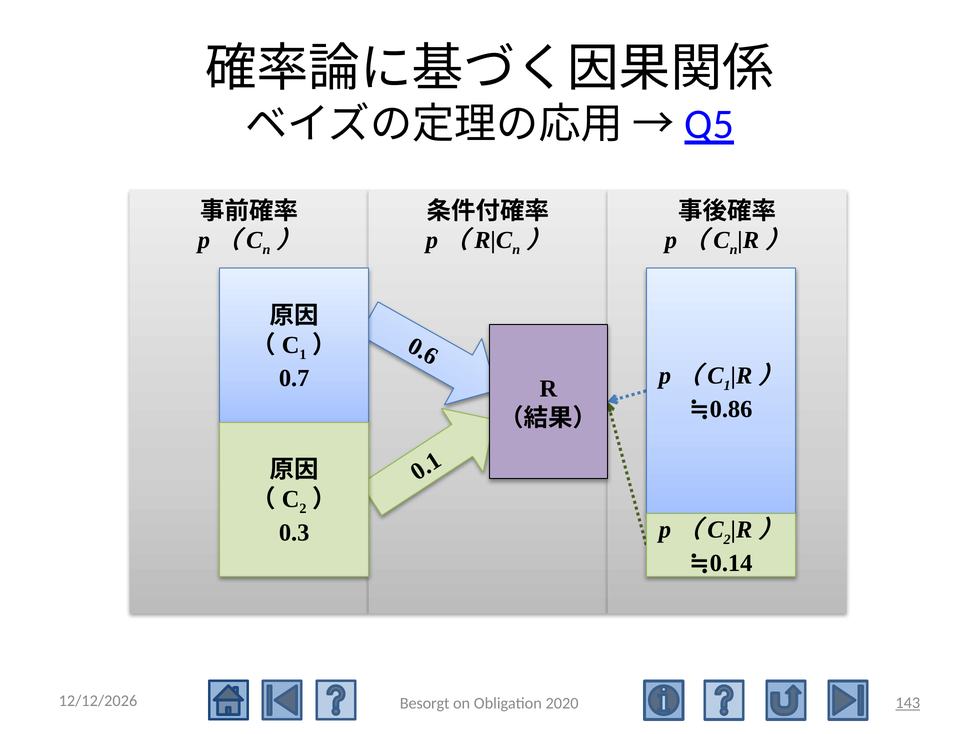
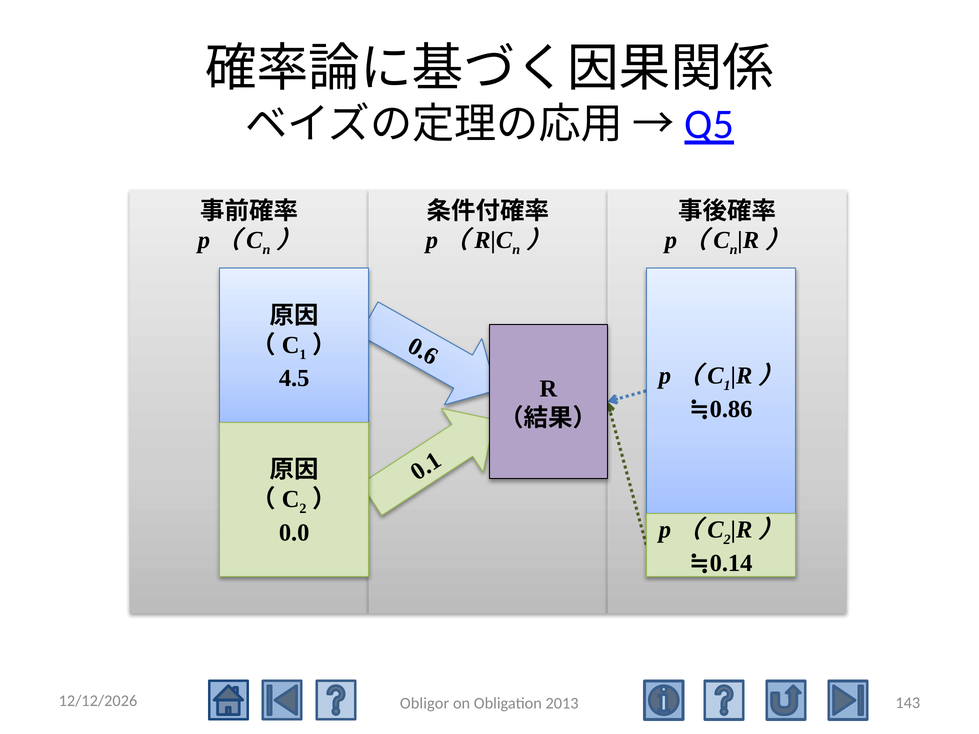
0.7: 0.7 -> 4.5
0.3: 0.3 -> 0.0
143 underline: present -> none
Besorgt: Besorgt -> Obligor
2020: 2020 -> 2013
